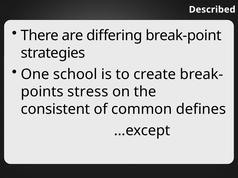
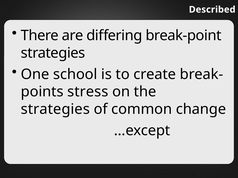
consistent at (55, 109): consistent -> strategies
defines: defines -> change
